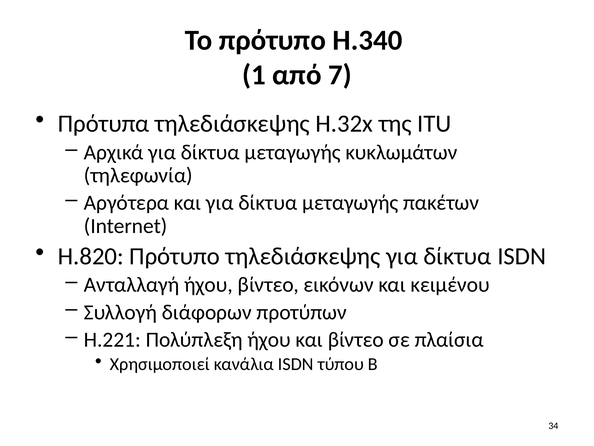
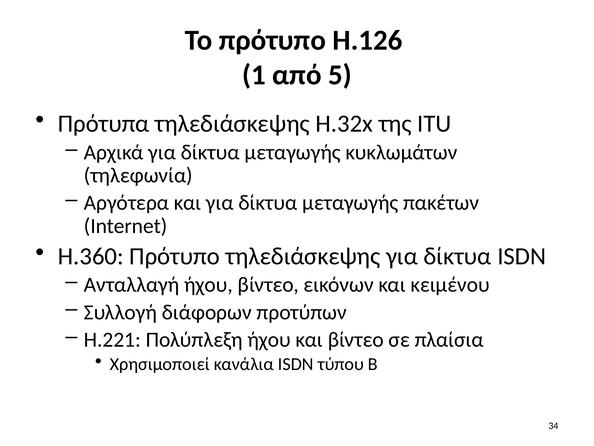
H.340: H.340 -> H.126
7: 7 -> 5
H.820: H.820 -> H.360
